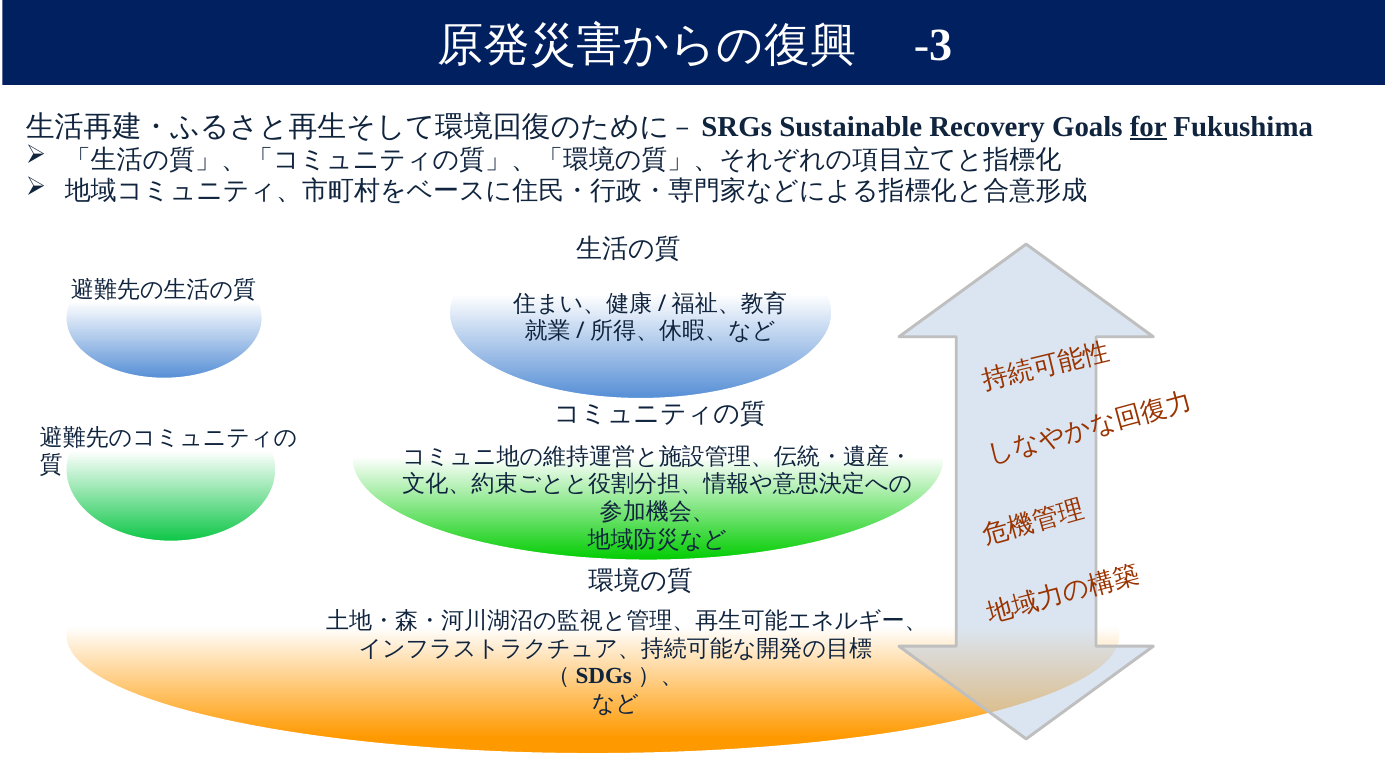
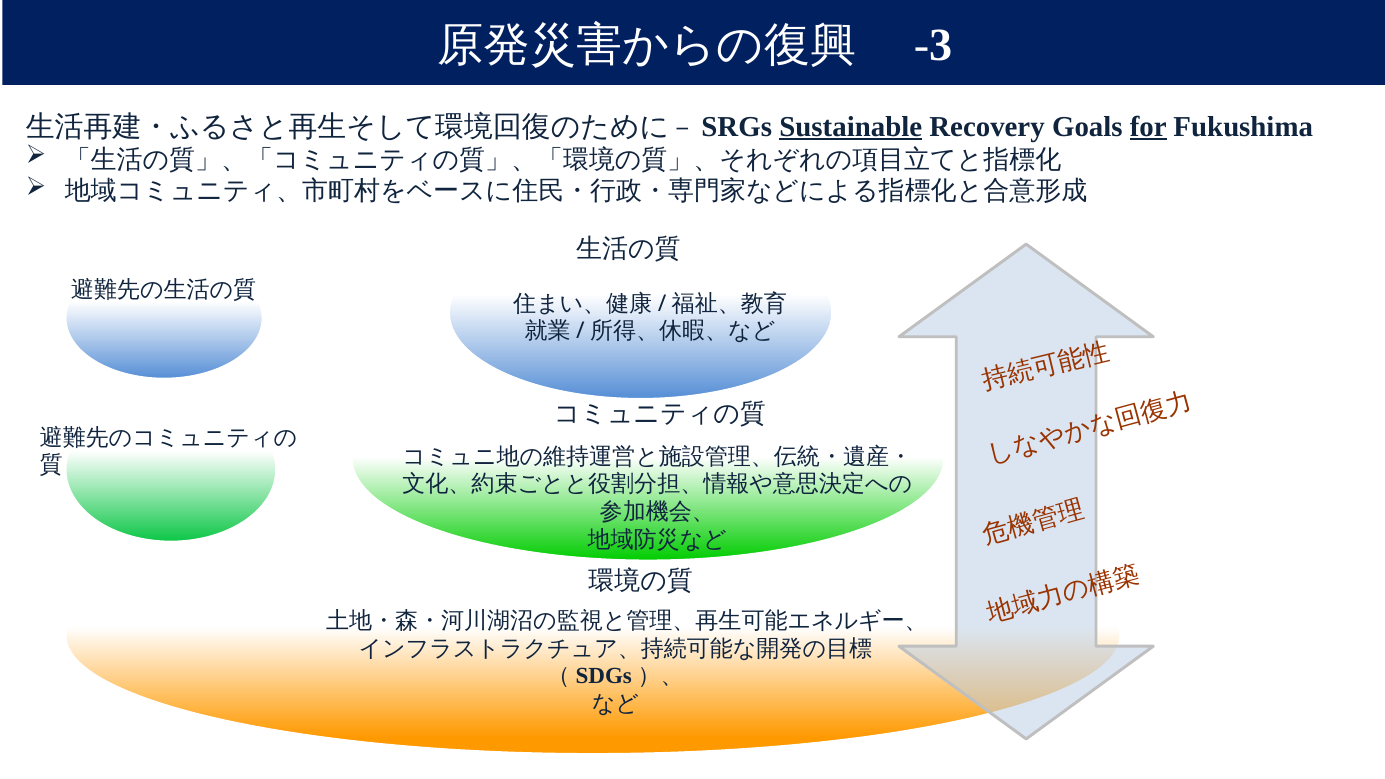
Sustainable underline: none -> present
